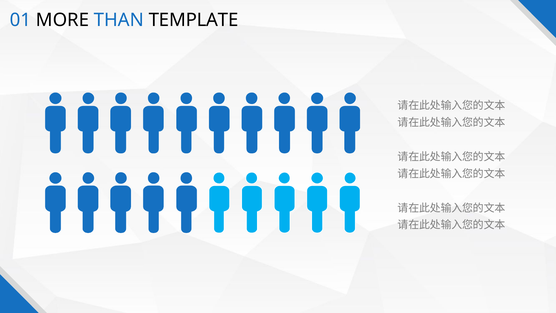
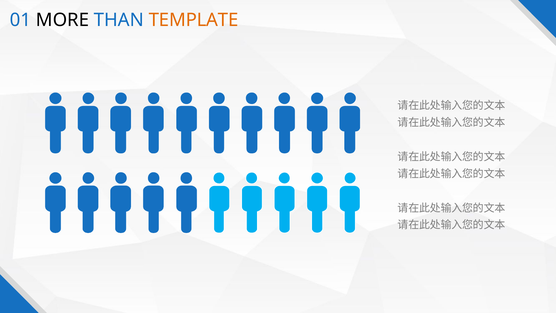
TEMPLATE colour: black -> orange
